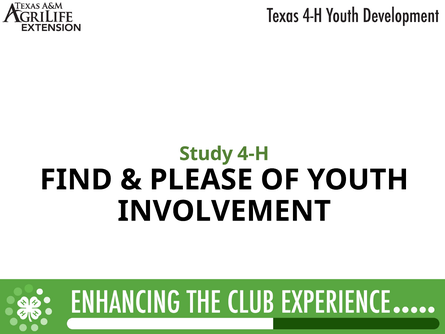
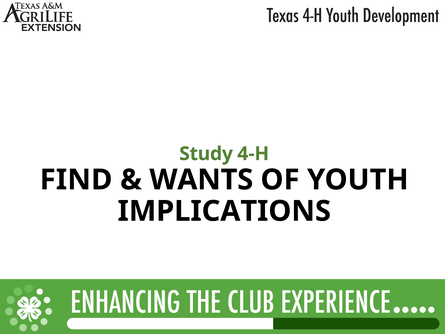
PLEASE: PLEASE -> WANTS
INVOLVEMENT: INVOLVEMENT -> IMPLICATIONS
